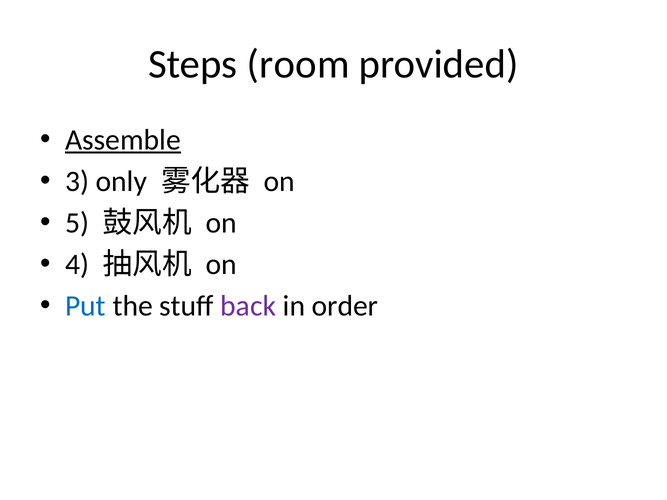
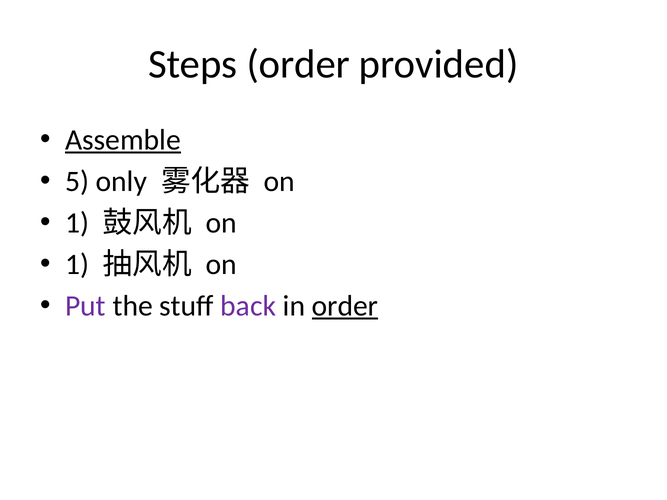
Steps room: room -> order
3: 3 -> 5
5 at (77, 223): 5 -> 1
4 at (77, 264): 4 -> 1
Put colour: blue -> purple
order at (345, 306) underline: none -> present
